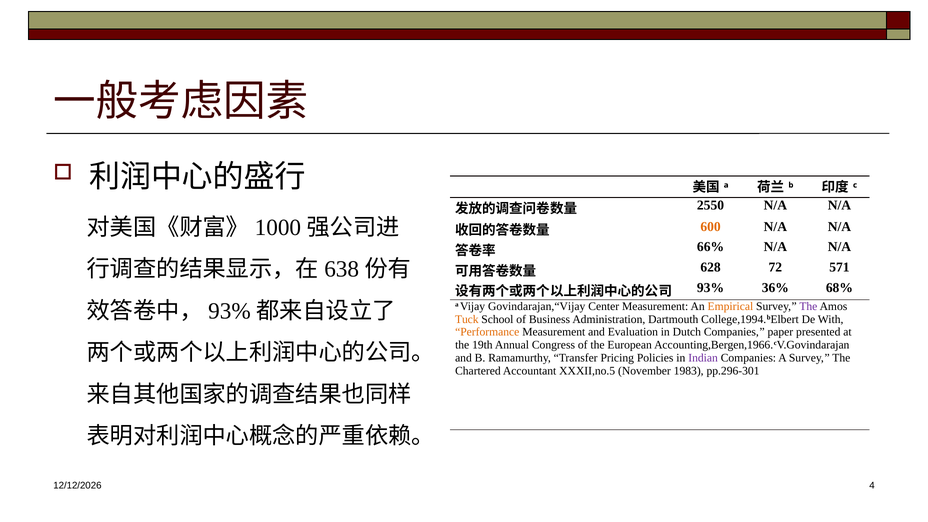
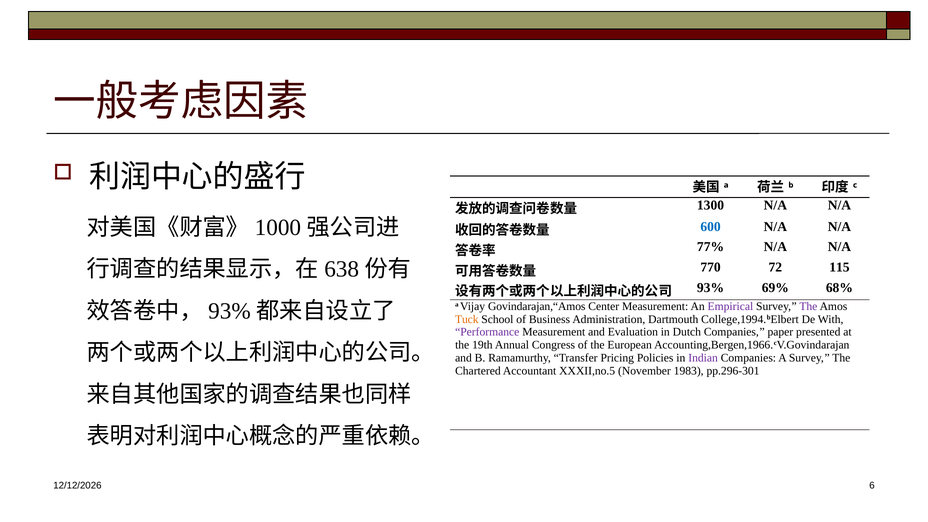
2550: 2550 -> 1300
600 colour: orange -> blue
66%: 66% -> 77%
628: 628 -> 770
571: 571 -> 115
36%: 36% -> 69%
Govindarajan,“Vijay: Govindarajan,“Vijay -> Govindarajan,“Amos
Empirical colour: orange -> purple
Performance colour: orange -> purple
4: 4 -> 6
